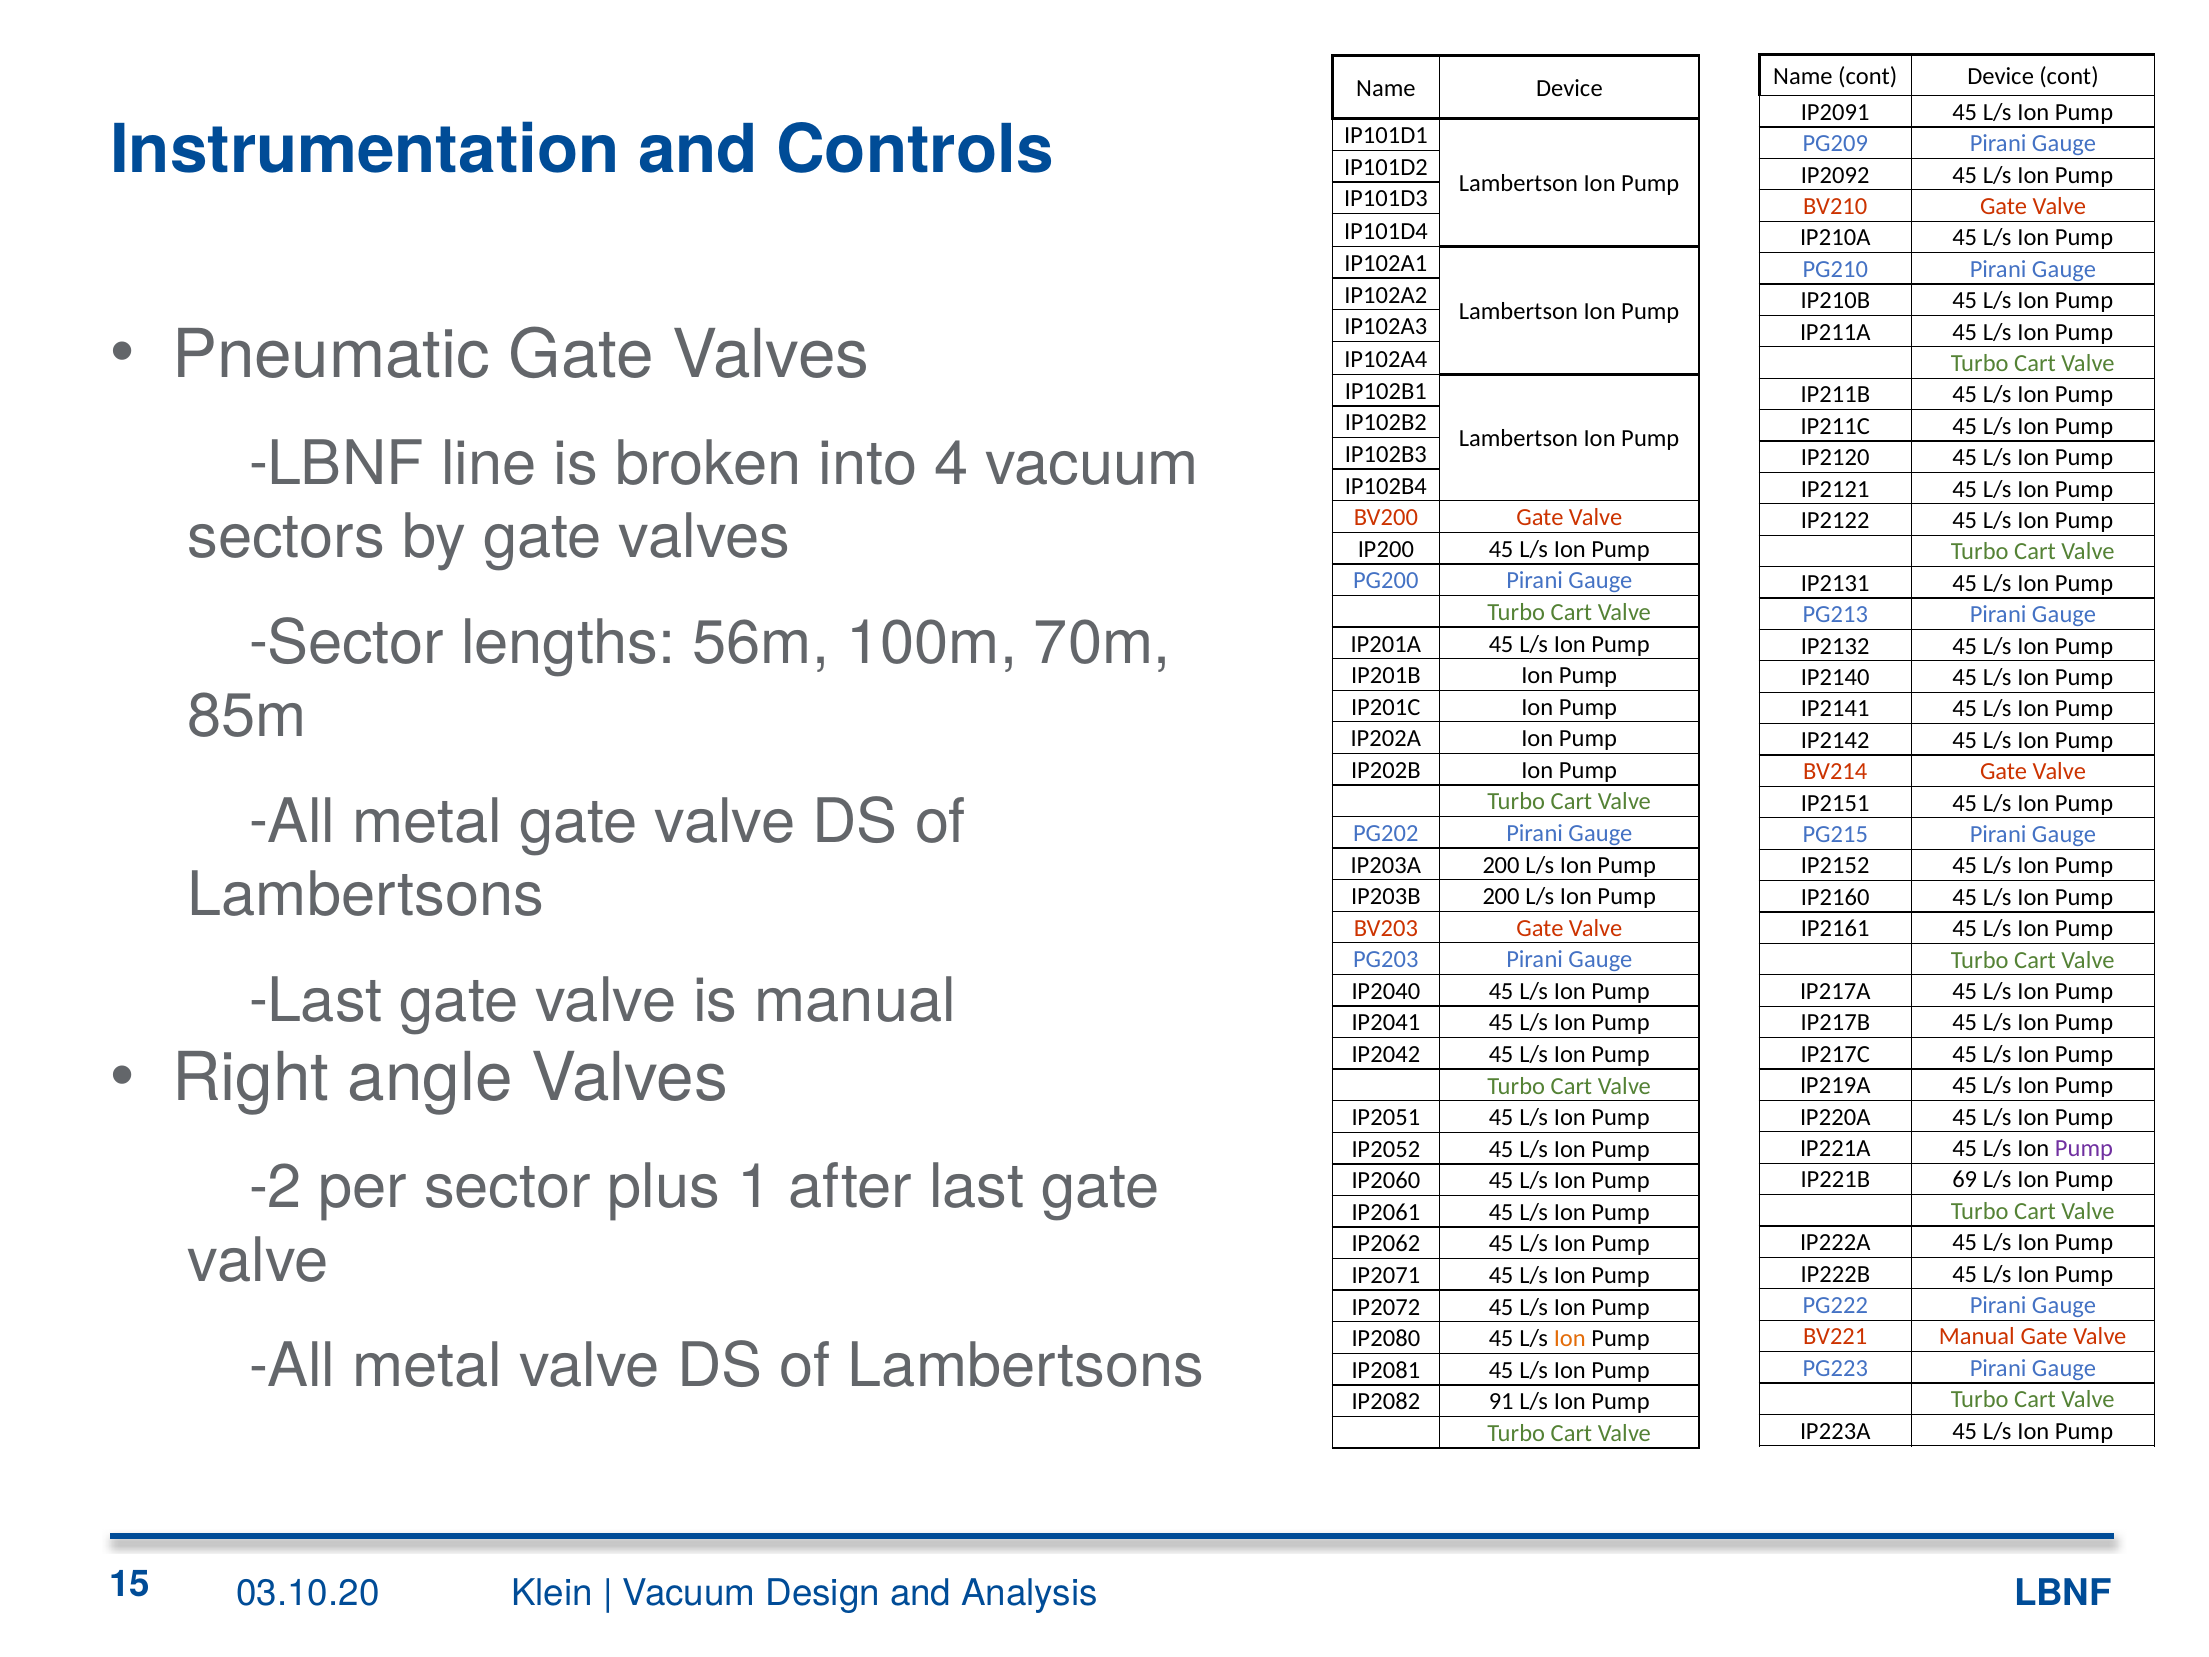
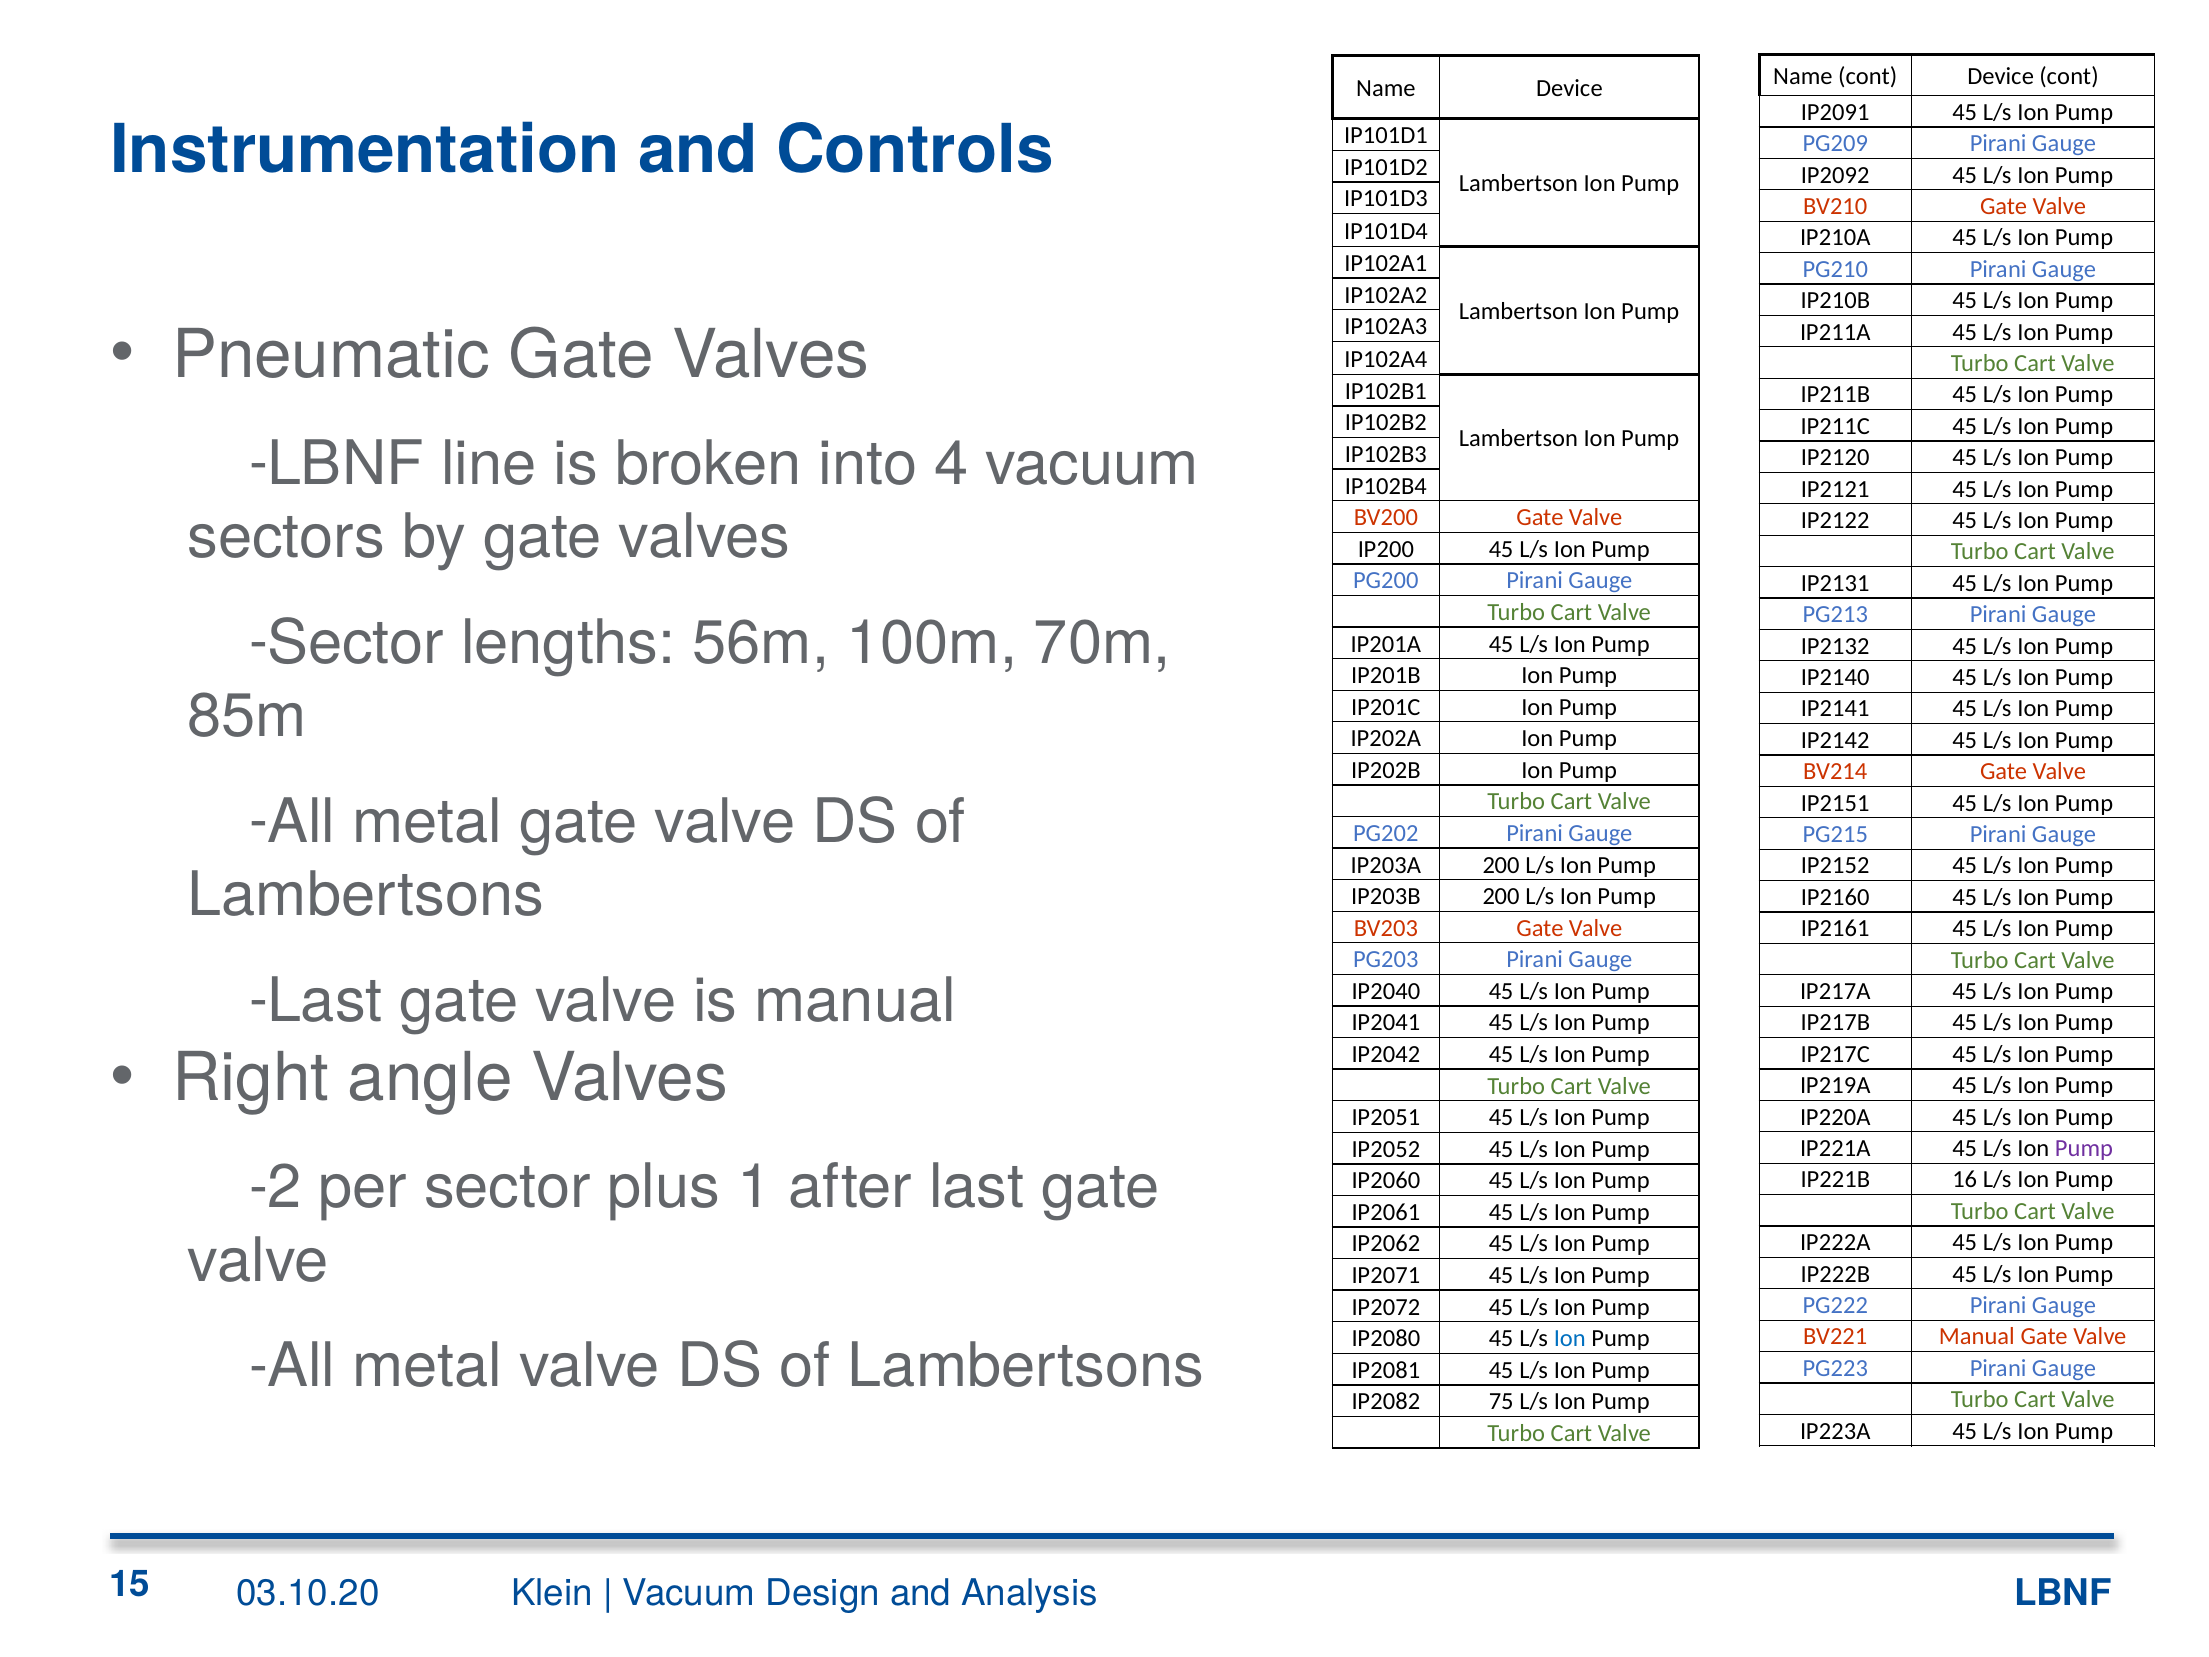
69: 69 -> 16
Ion at (1570, 1338) colour: orange -> blue
91: 91 -> 75
